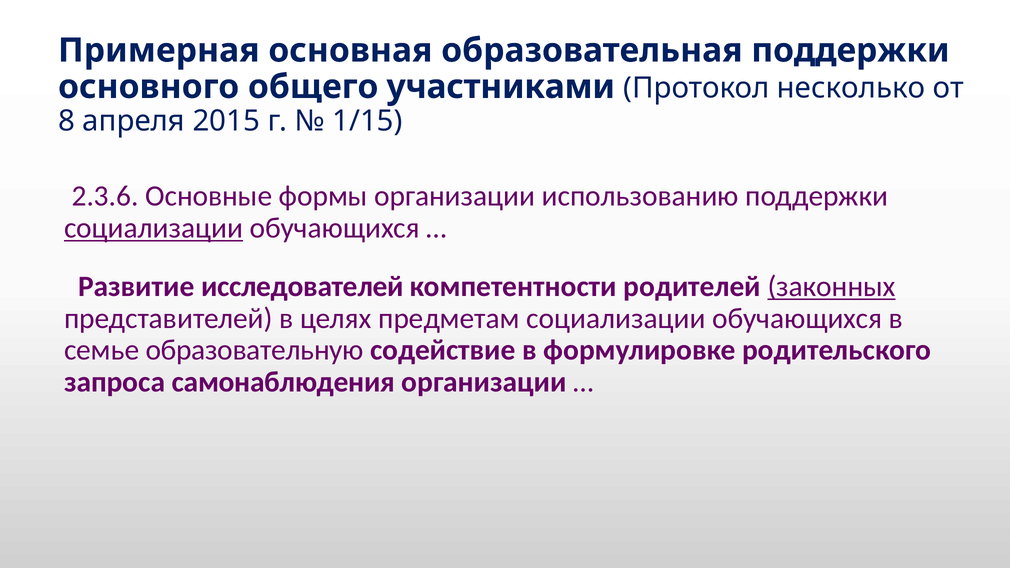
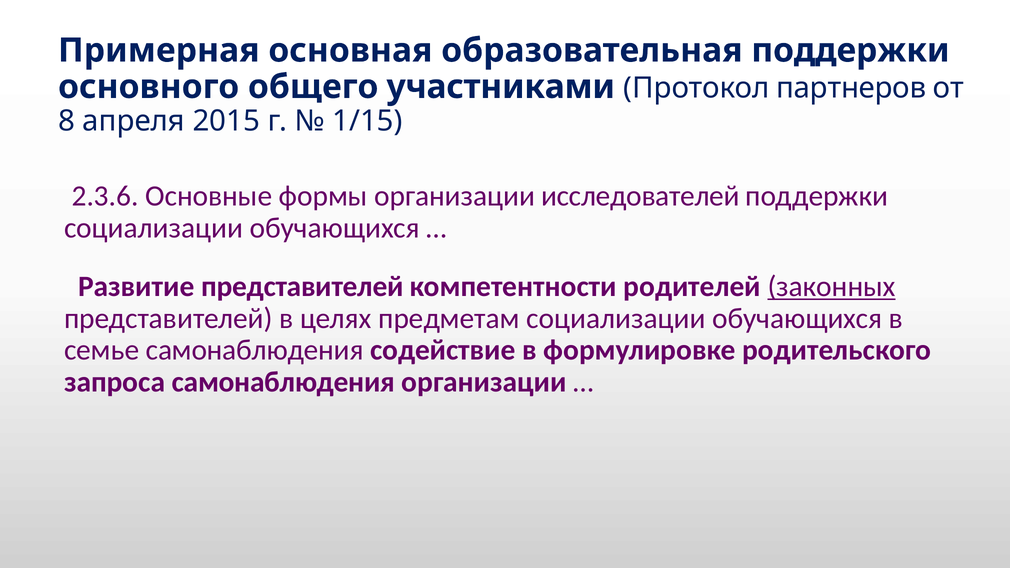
несколько: несколько -> партнеров
использованию: использованию -> исследователей
социализации at (154, 228) underline: present -> none
Развитие исследователей: исследователей -> представителей
семье образовательную: образовательную -> самонаблюдения
